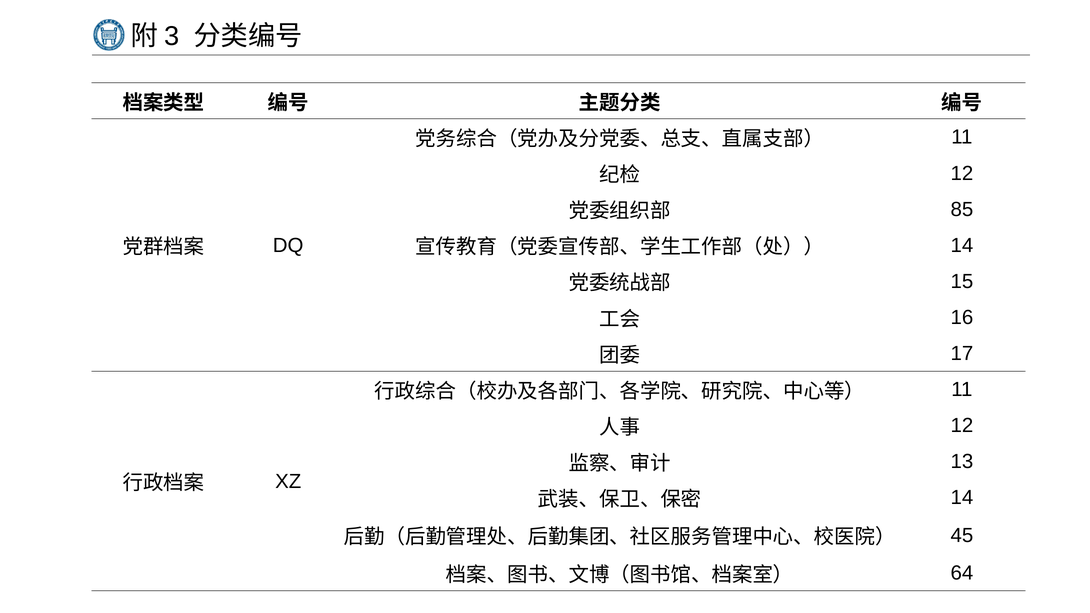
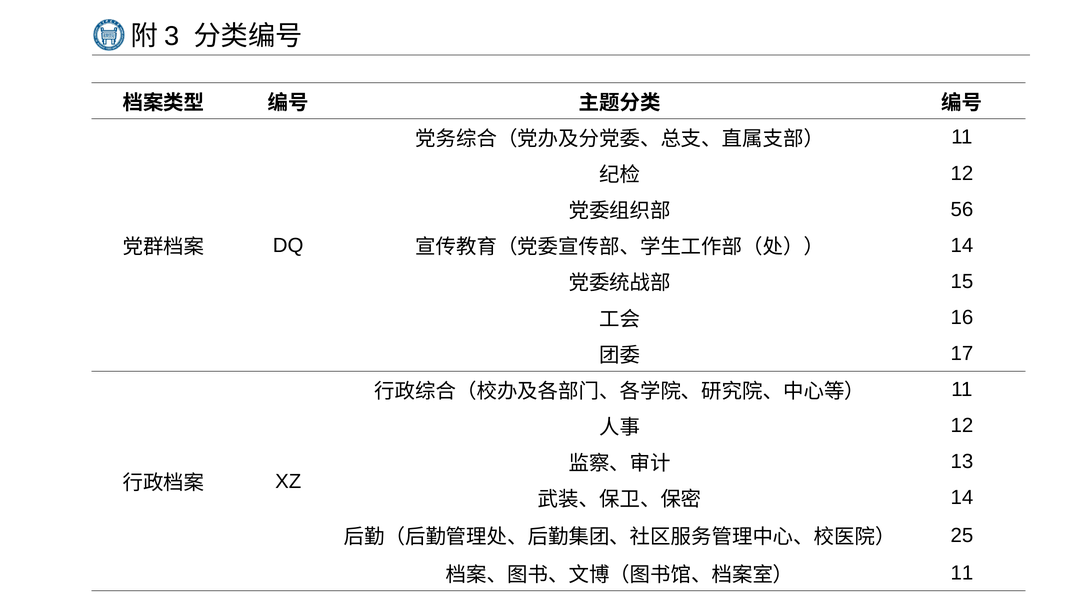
85: 85 -> 56
45: 45 -> 25
64 at (962, 573): 64 -> 11
